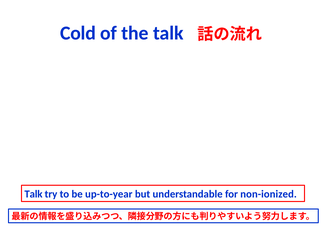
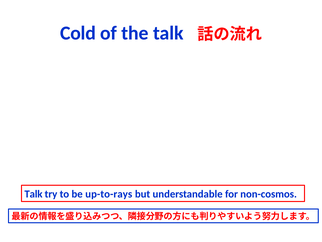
up-to-year: up-to-year -> up-to-rays
non-ionized: non-ionized -> non-cosmos
